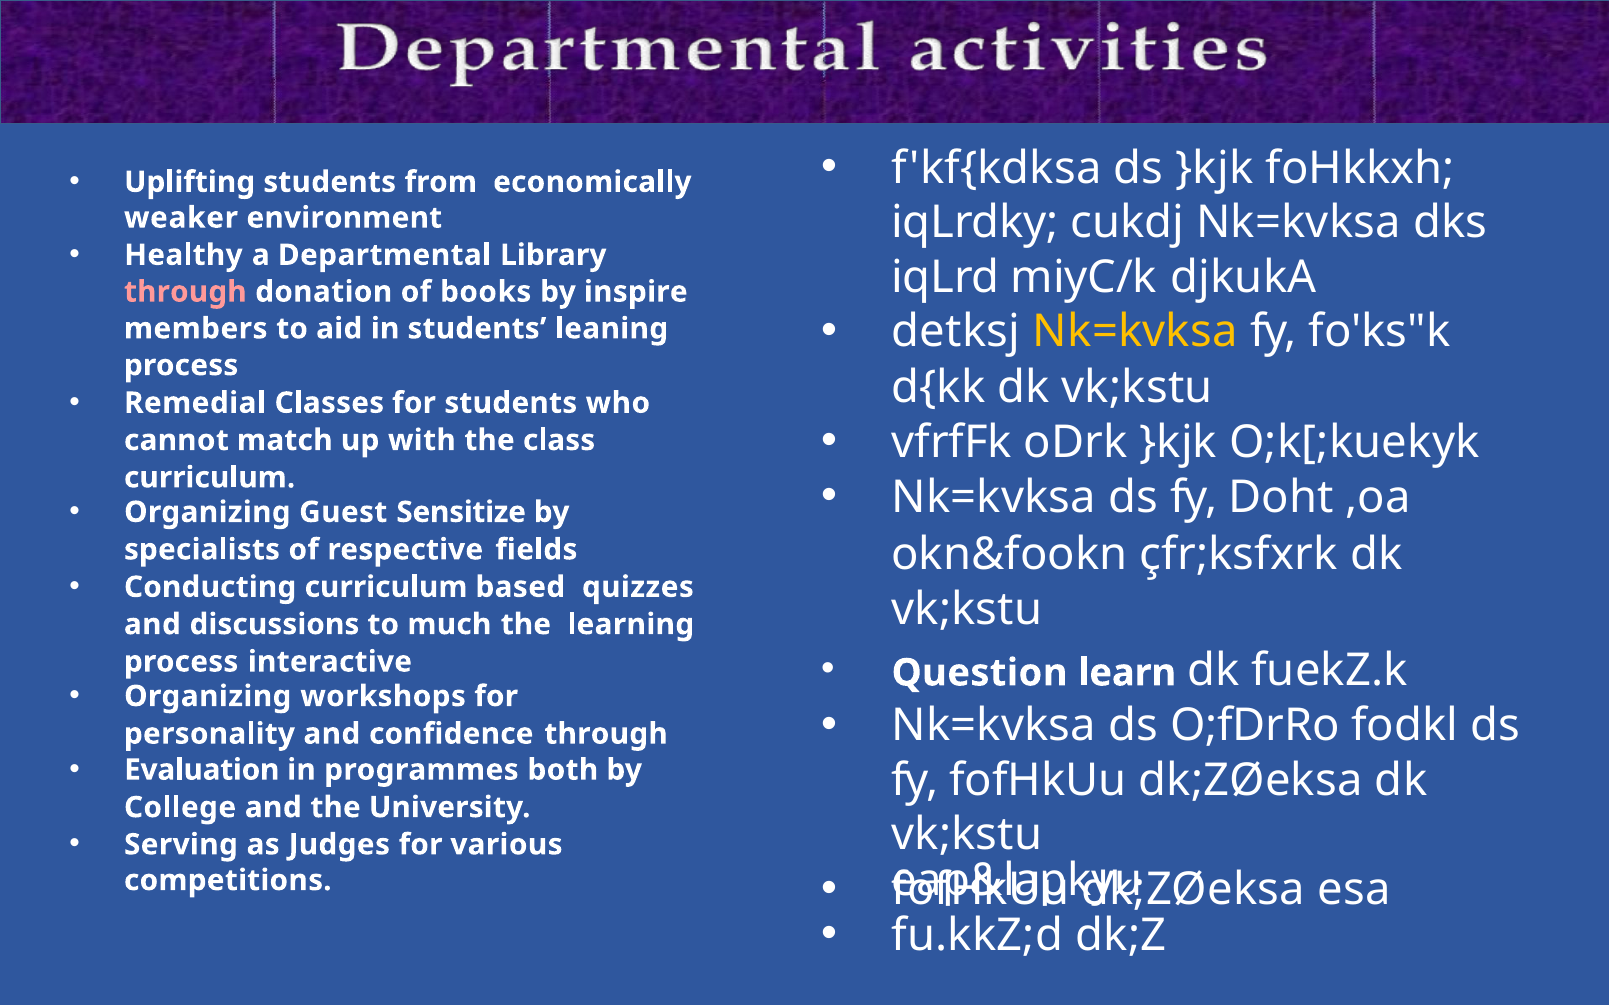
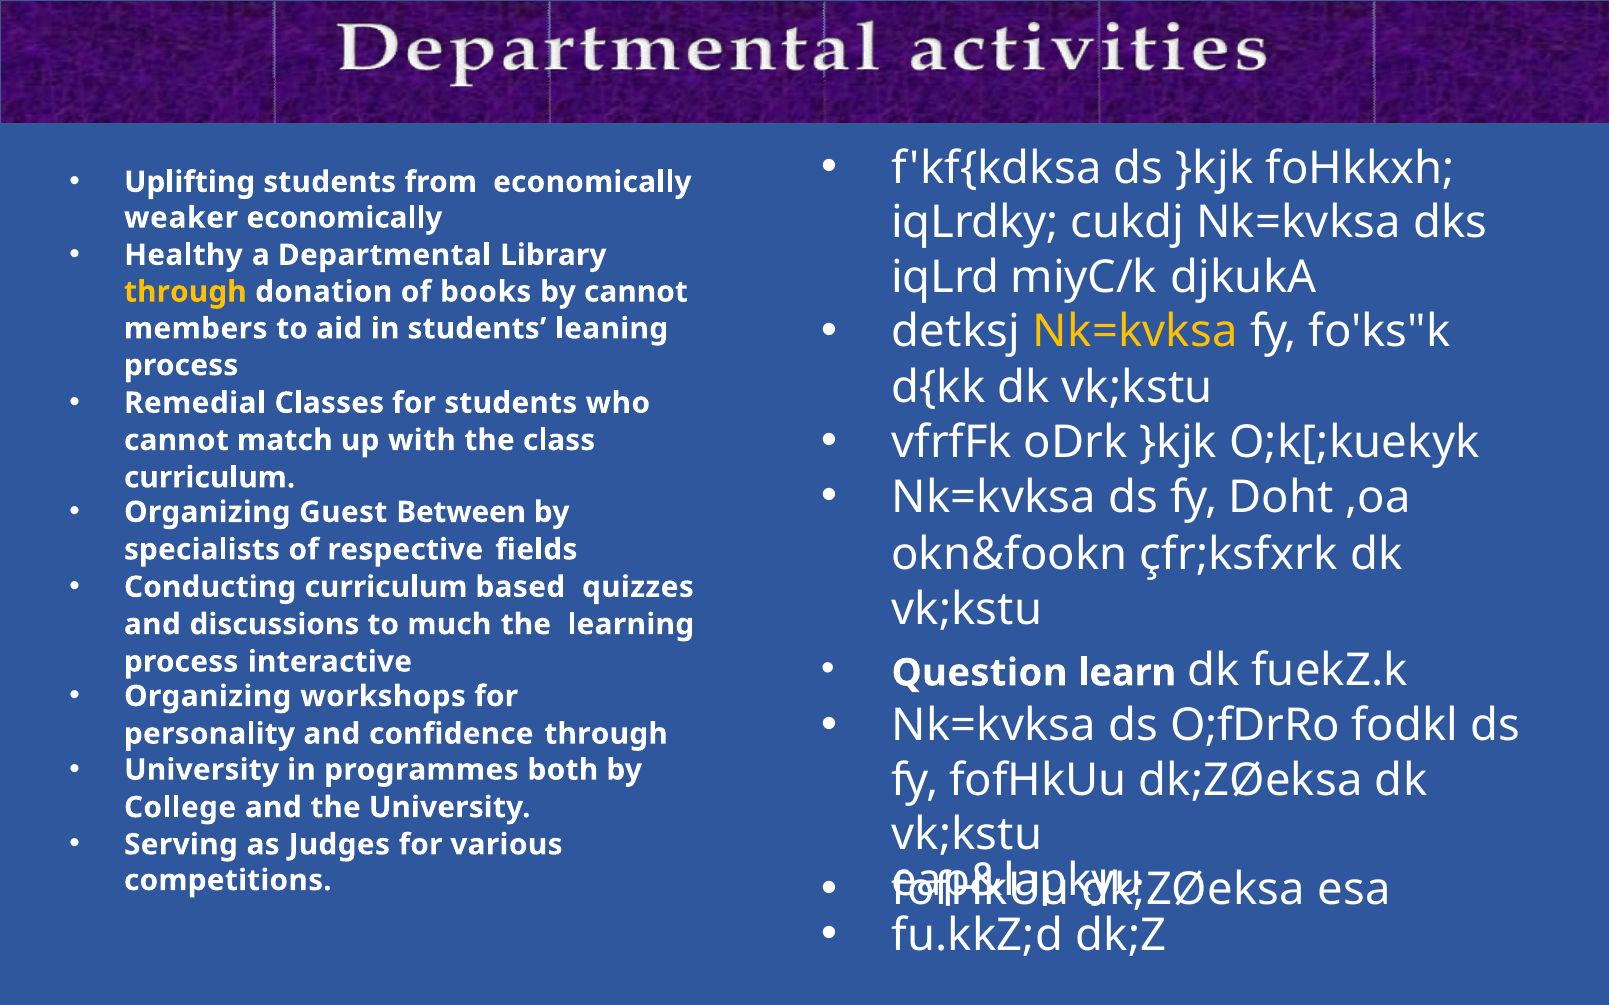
weaker environment: environment -> economically
through at (185, 292) colour: pink -> yellow
by inspire: inspire -> cannot
Sensitize: Sensitize -> Between
Evaluation at (202, 770): Evaluation -> University
